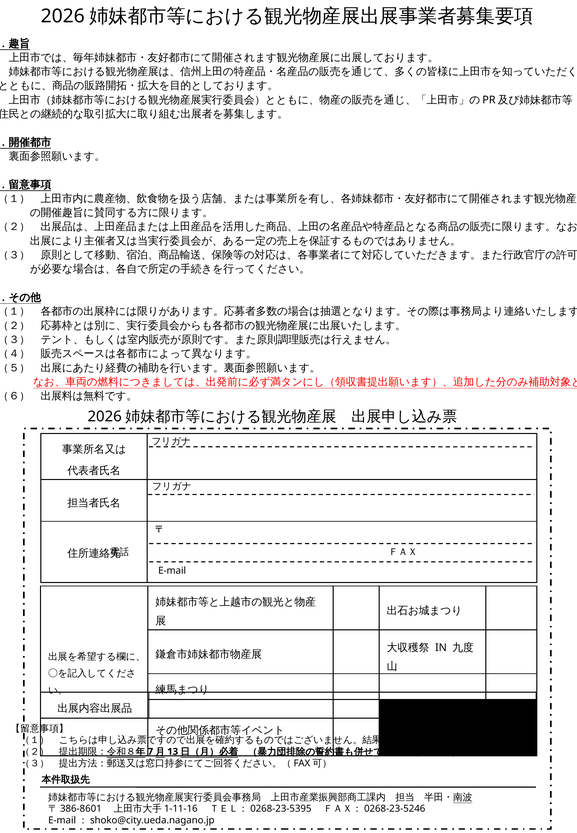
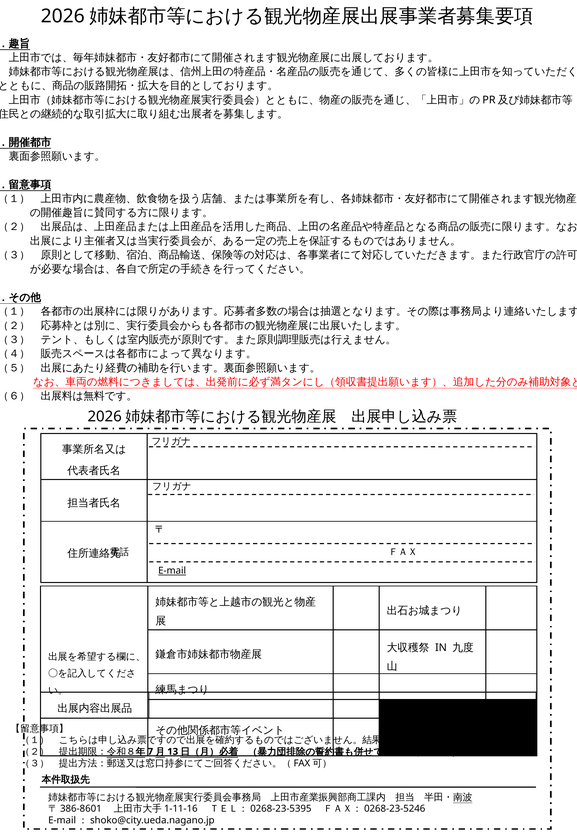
E-mail underline: none -> present
